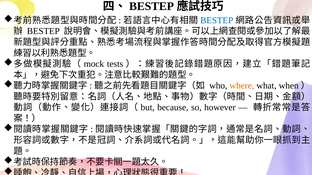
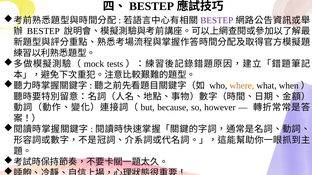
BESTEP at (217, 20) colour: blue -> purple
